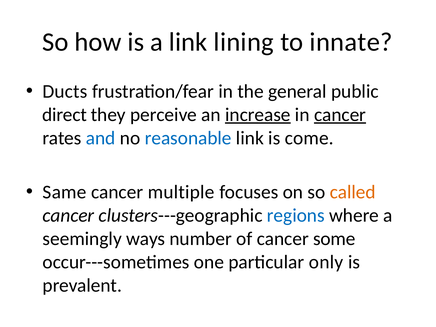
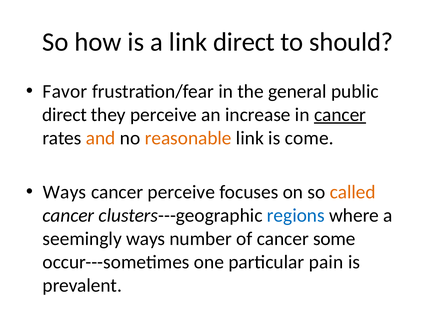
link lining: lining -> direct
innate: innate -> should
Ducts: Ducts -> Favor
increase underline: present -> none
and colour: blue -> orange
reasonable colour: blue -> orange
Same at (65, 192): Same -> Ways
cancer multiple: multiple -> perceive
only: only -> pain
